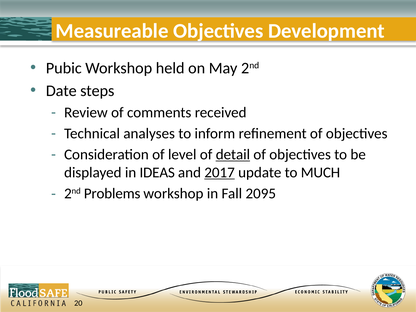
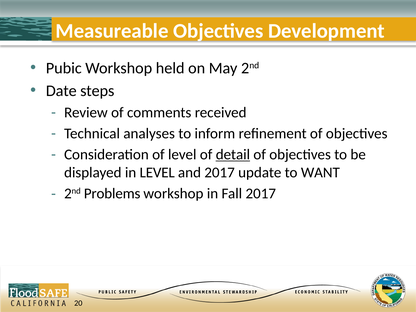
in IDEAS: IDEAS -> LEVEL
2017 at (220, 173) underline: present -> none
MUCH: MUCH -> WANT
Fall 2095: 2095 -> 2017
